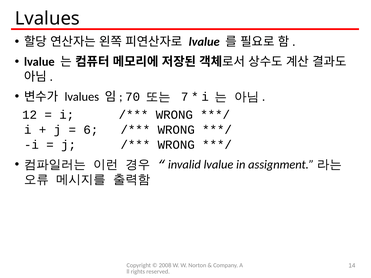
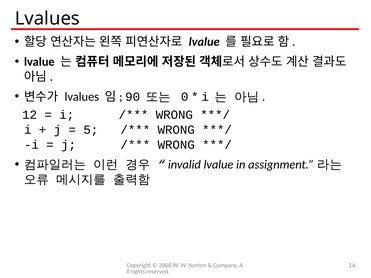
70: 70 -> 90
7: 7 -> 0
6: 6 -> 5
